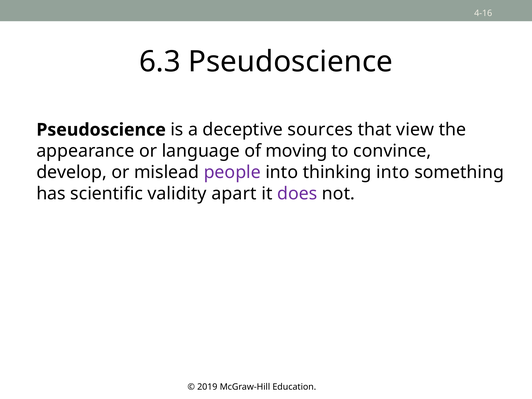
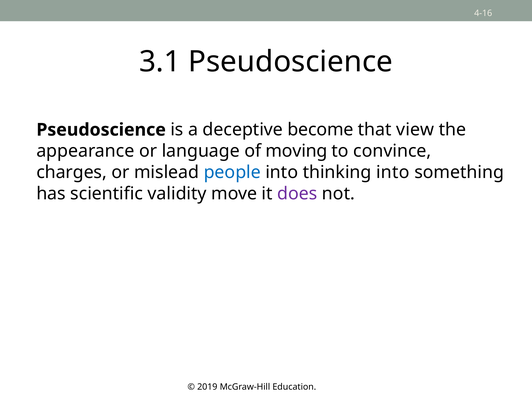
6.3: 6.3 -> 3.1
sources: sources -> become
develop: develop -> charges
people colour: purple -> blue
apart: apart -> move
